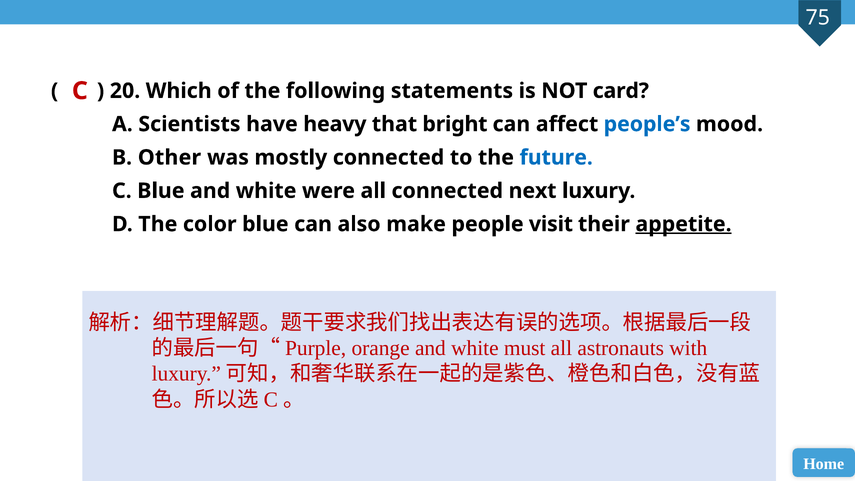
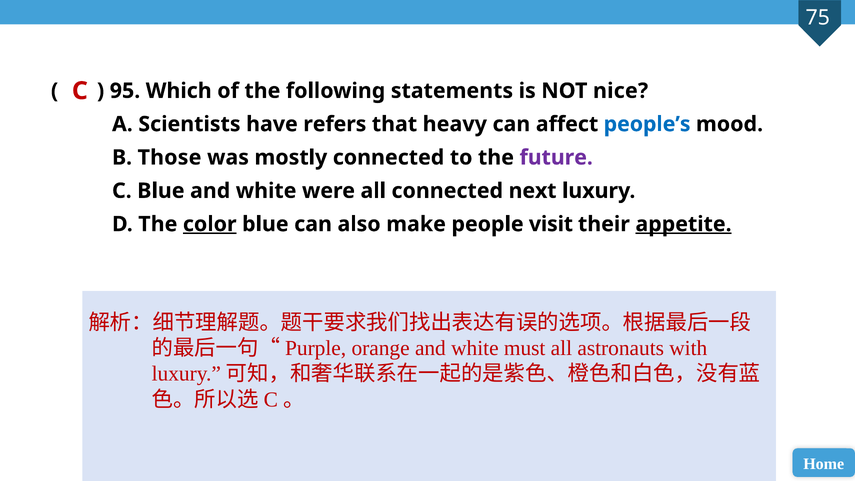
20: 20 -> 95
card: card -> nice
heavy: heavy -> refers
bright: bright -> heavy
Other: Other -> Those
future colour: blue -> purple
color underline: none -> present
